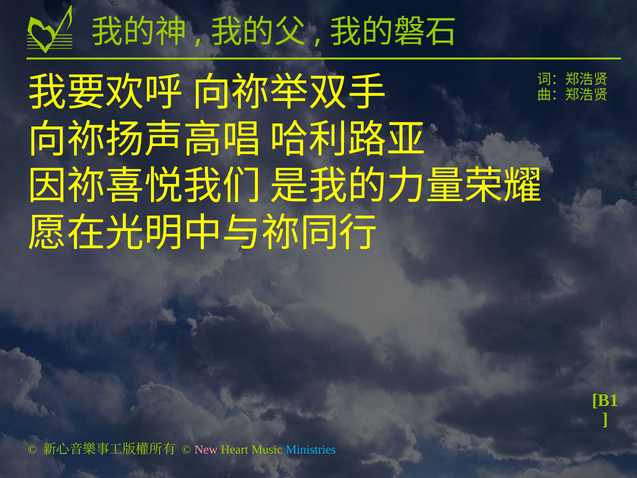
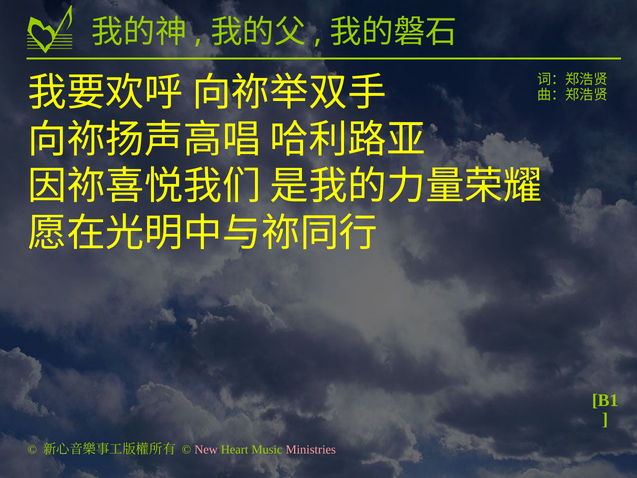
Ministries colour: light blue -> pink
